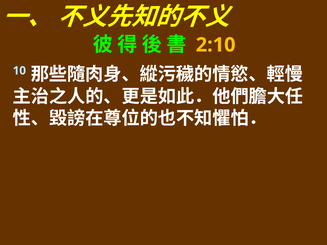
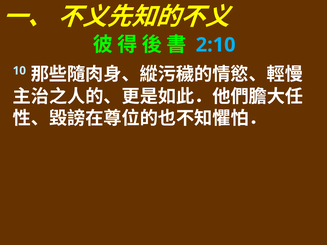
2:10 colour: yellow -> light blue
